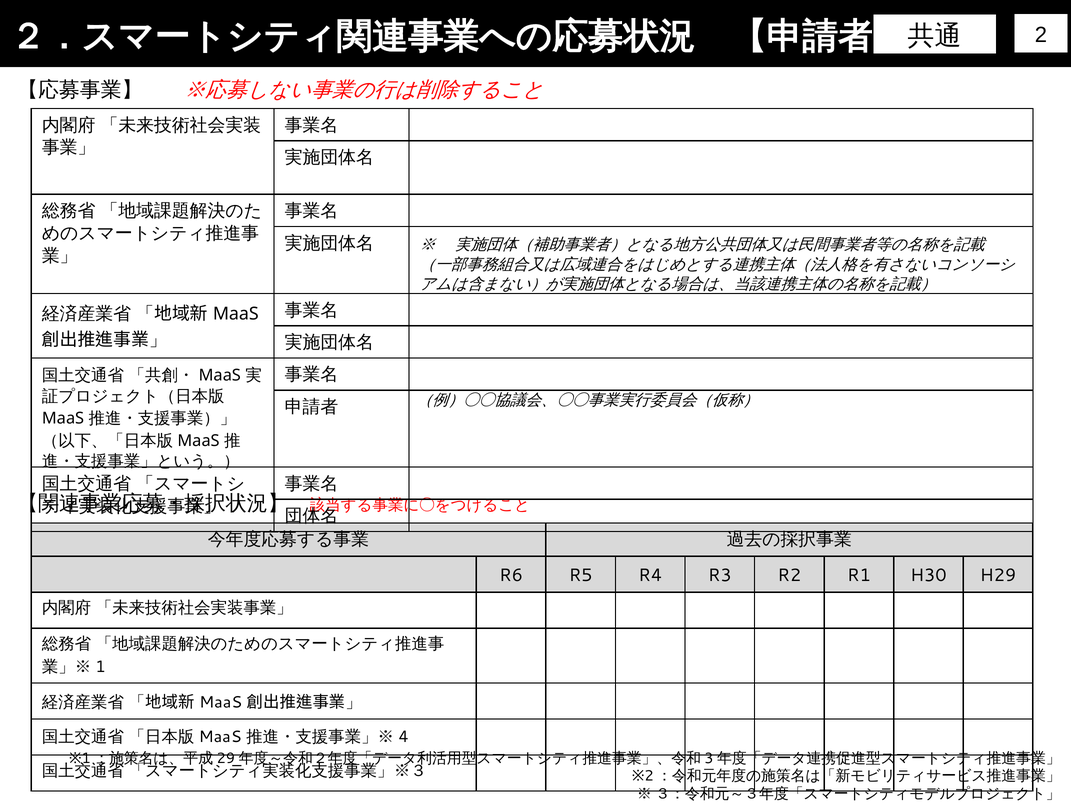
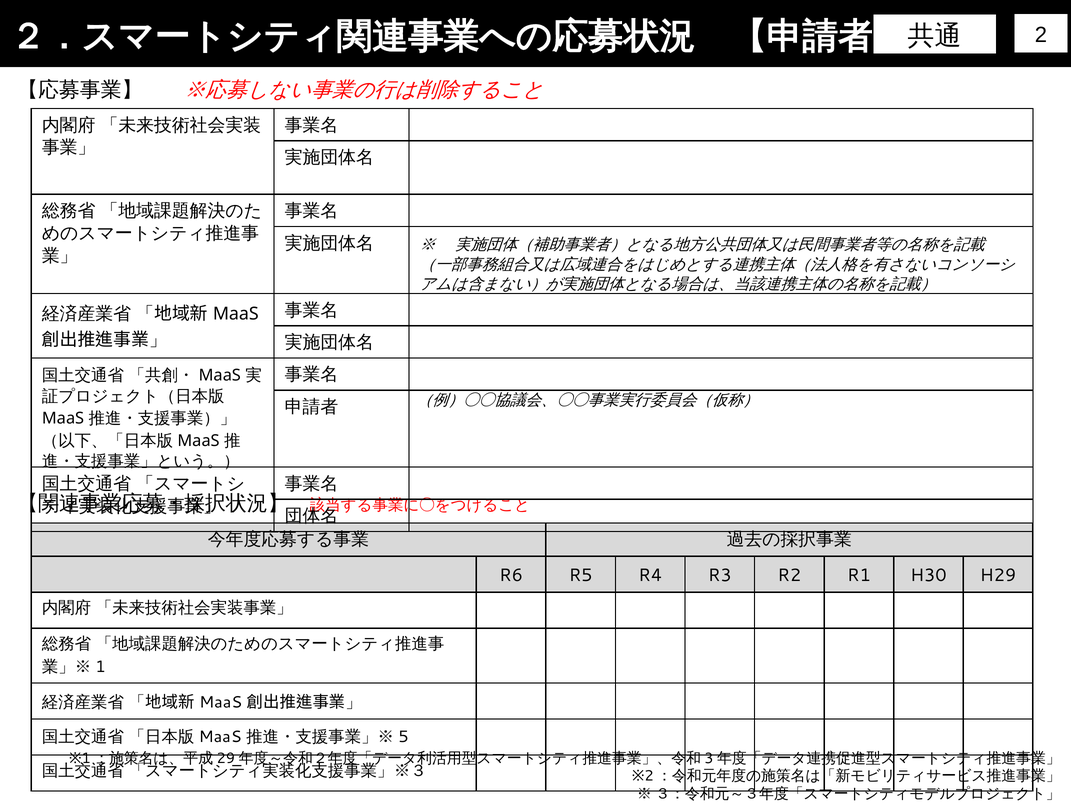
4: 4 -> 5
